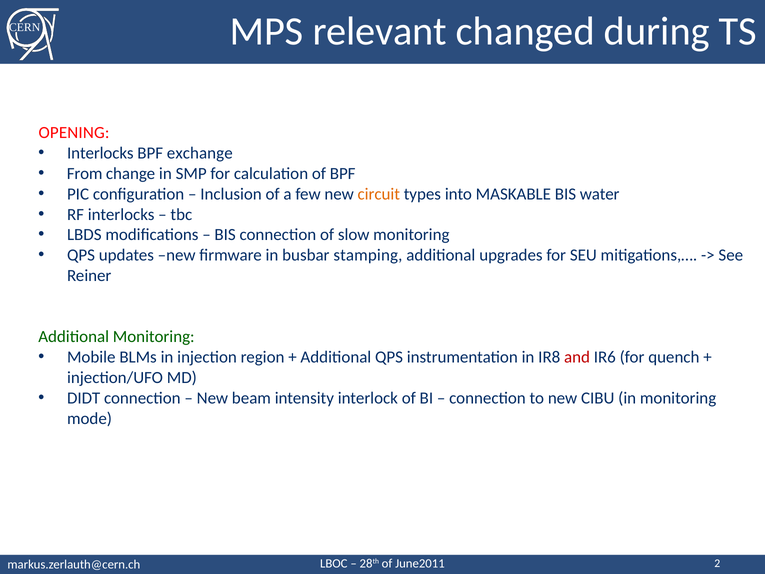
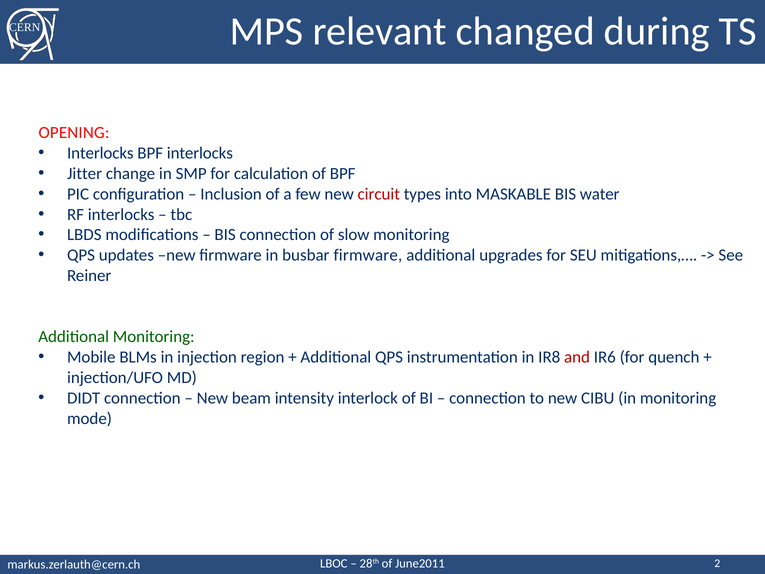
BPF exchange: exchange -> interlocks
From: From -> Jitter
circuit colour: orange -> red
busbar stamping: stamping -> firmware
